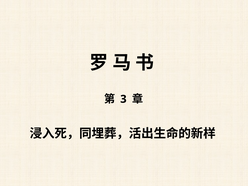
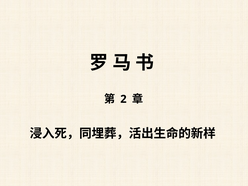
3: 3 -> 2
